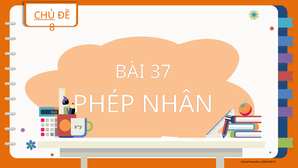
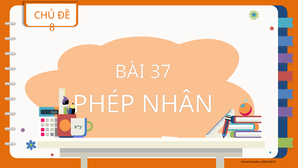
CHỦ underline: present -> none
